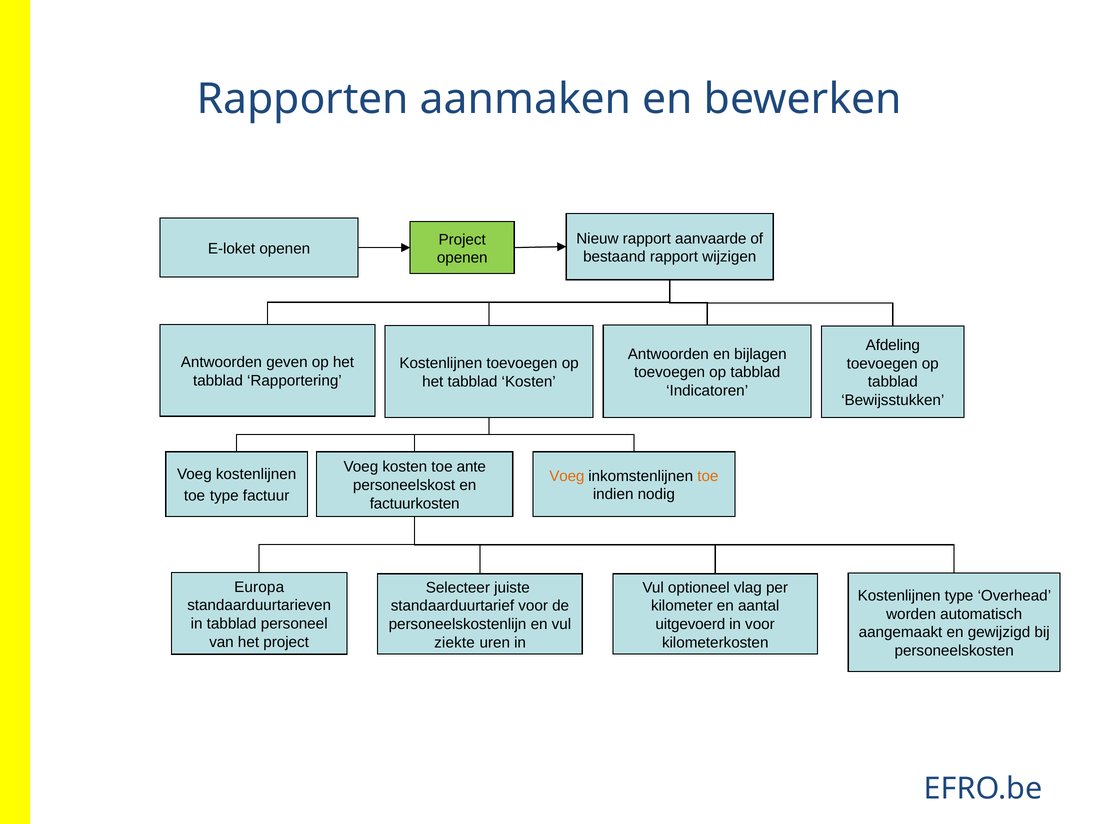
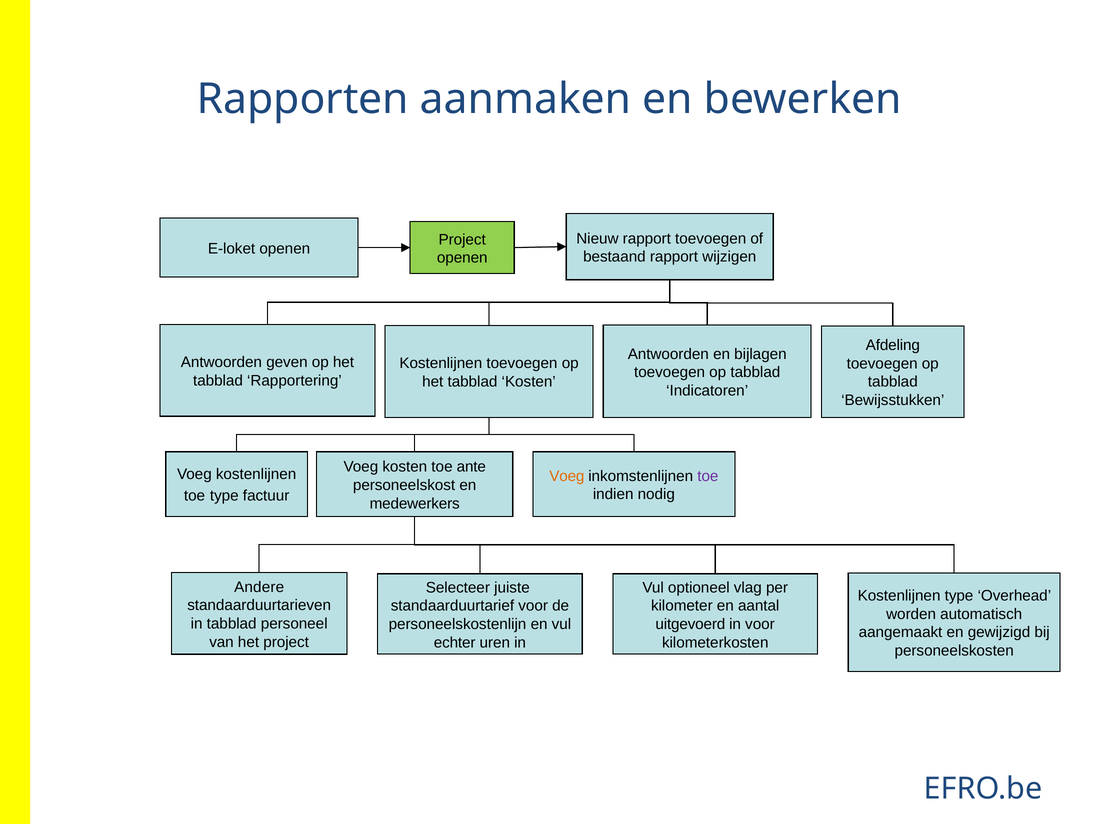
rapport aanvaarde: aanvaarde -> toevoegen
toe at (708, 476) colour: orange -> purple
factuurkosten: factuurkosten -> medewerkers
Europa: Europa -> Andere
ziekte: ziekte -> echter
